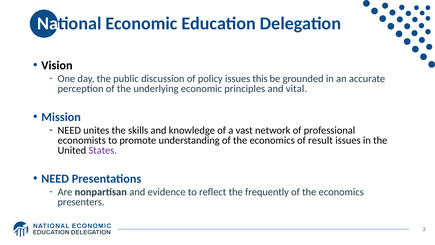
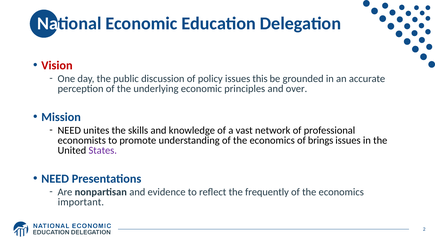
Vision colour: black -> red
vital: vital -> over
result: result -> brings
presenters: presenters -> important
